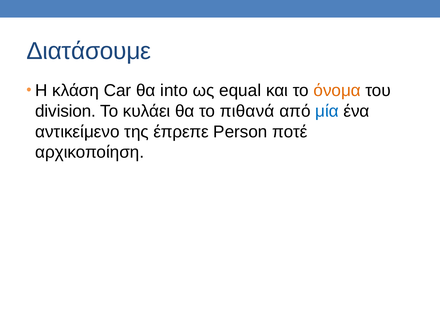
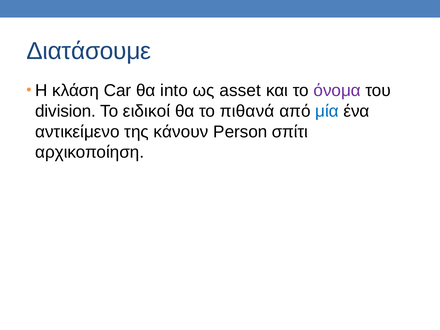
equal: equal -> asset
όνομα colour: orange -> purple
κυλάει: κυλάει -> ειδικοί
έπρεπε: έπρεπε -> κάνουν
ποτέ: ποτέ -> σπίτι
